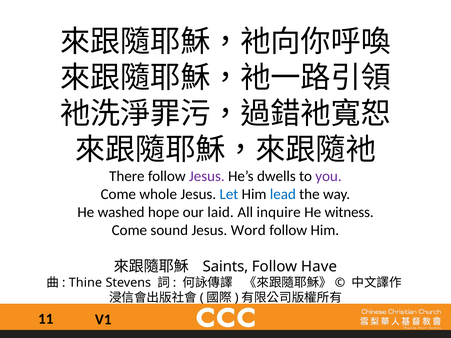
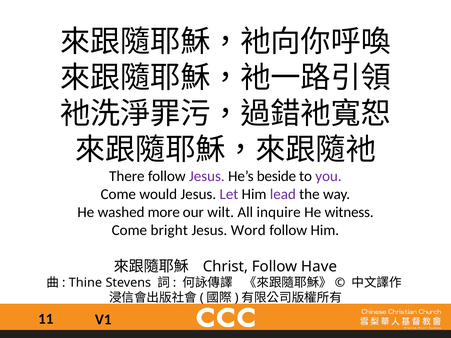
dwells: dwells -> beside
whole: whole -> would
Let colour: blue -> purple
lead colour: blue -> purple
hope: hope -> more
laid: laid -> wilt
sound: sound -> bright
Saints: Saints -> Christ
